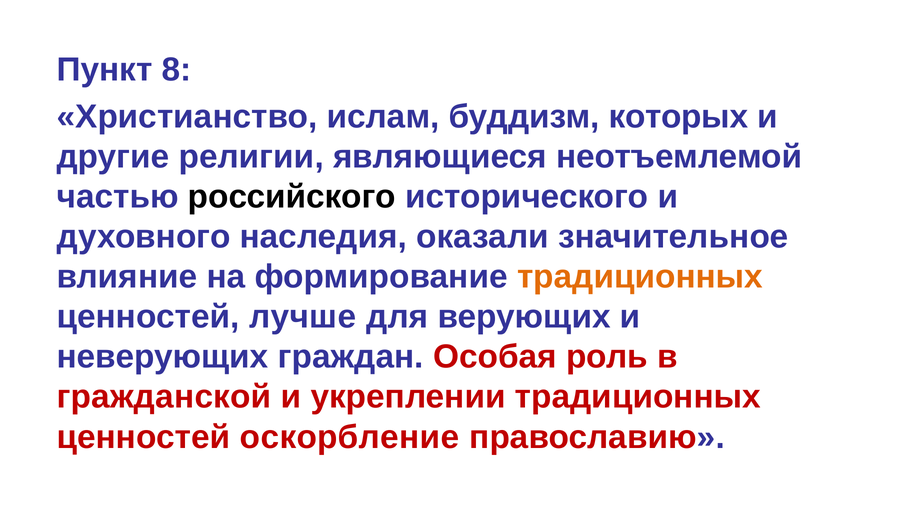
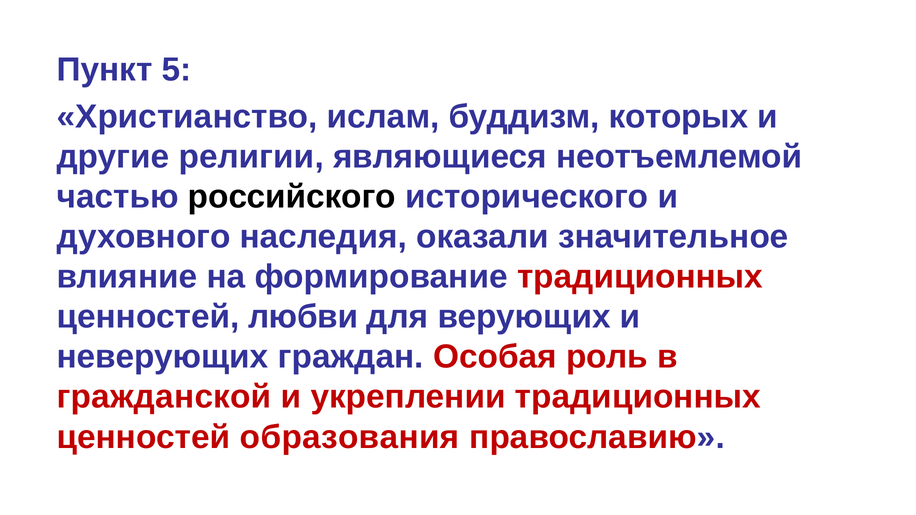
8: 8 -> 5
традиционных at (640, 277) colour: orange -> red
лучше: лучше -> любви
оскорбление: оскорбление -> образования
